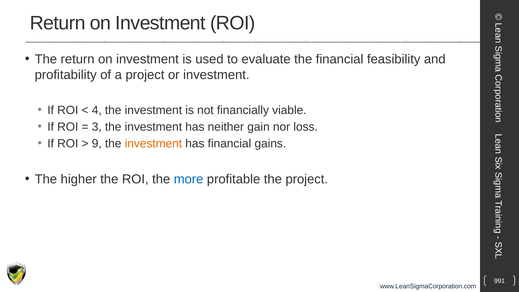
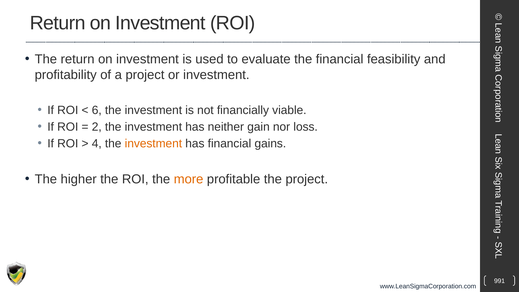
4: 4 -> 6
3: 3 -> 2
9: 9 -> 4
more colour: blue -> orange
